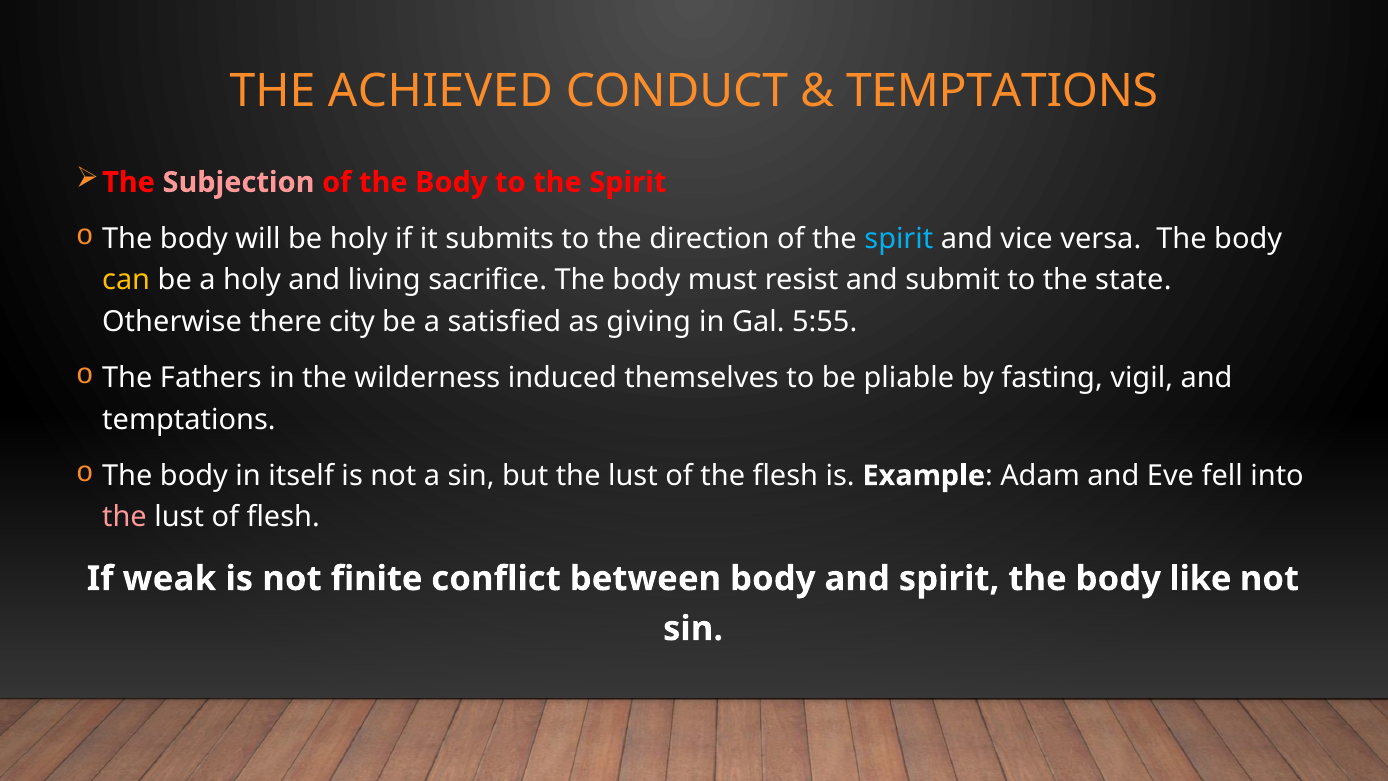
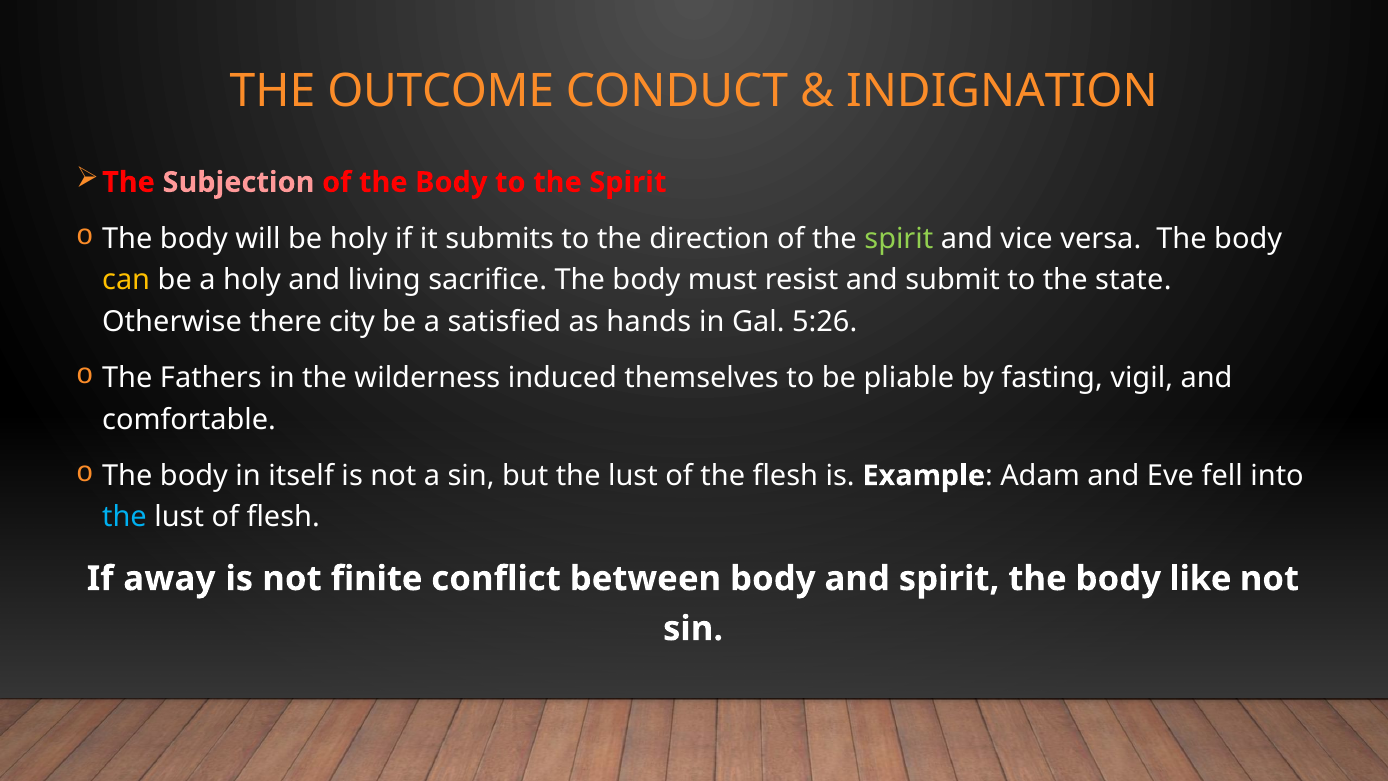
ACHIEVED: ACHIEVED -> OUTCOME
TEMPTATIONS at (1002, 91): TEMPTATIONS -> INDIGNATION
spirit at (899, 238) colour: light blue -> light green
giving: giving -> hands
5:55: 5:55 -> 5:26
temptations at (189, 419): temptations -> comfortable
the at (124, 517) colour: pink -> light blue
weak: weak -> away
